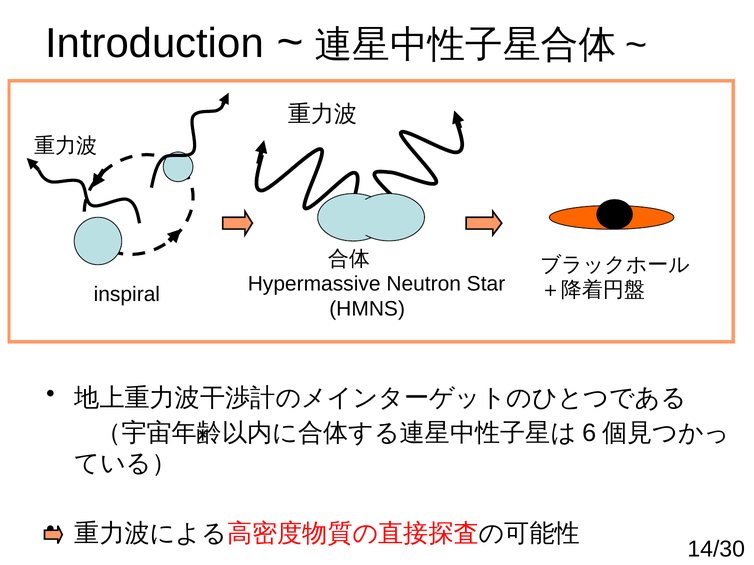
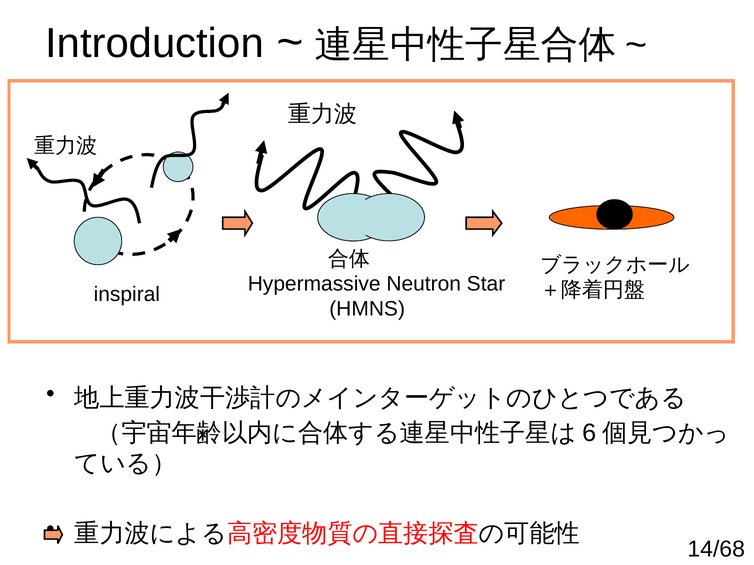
14/30: 14/30 -> 14/68
